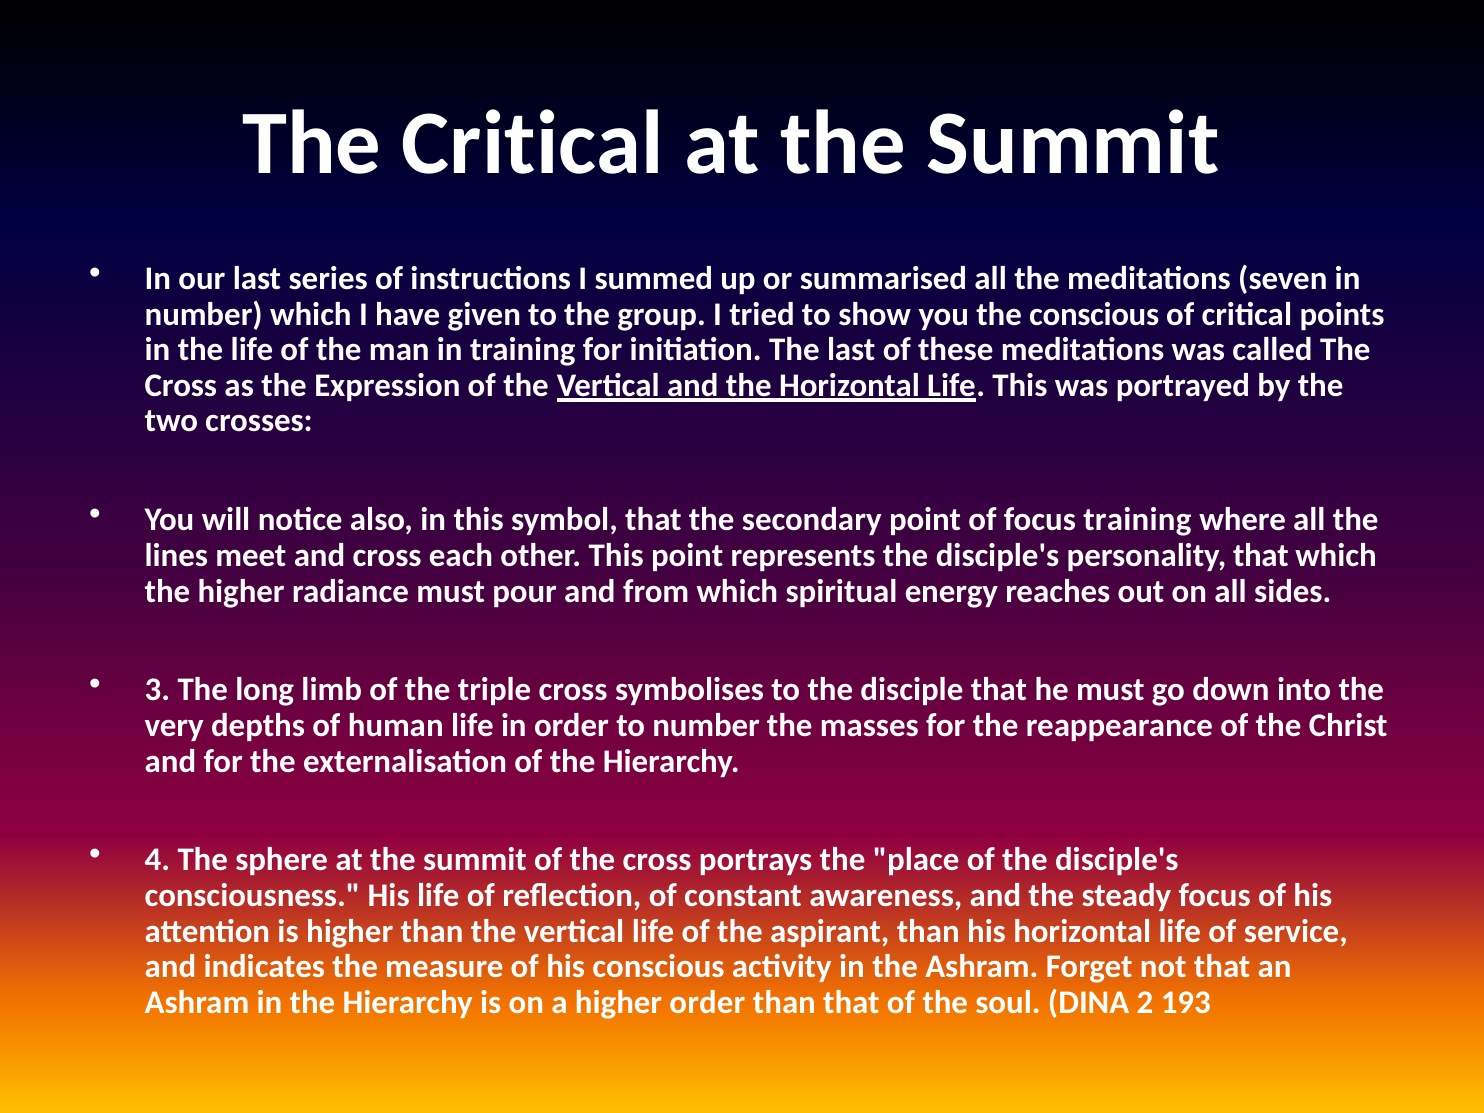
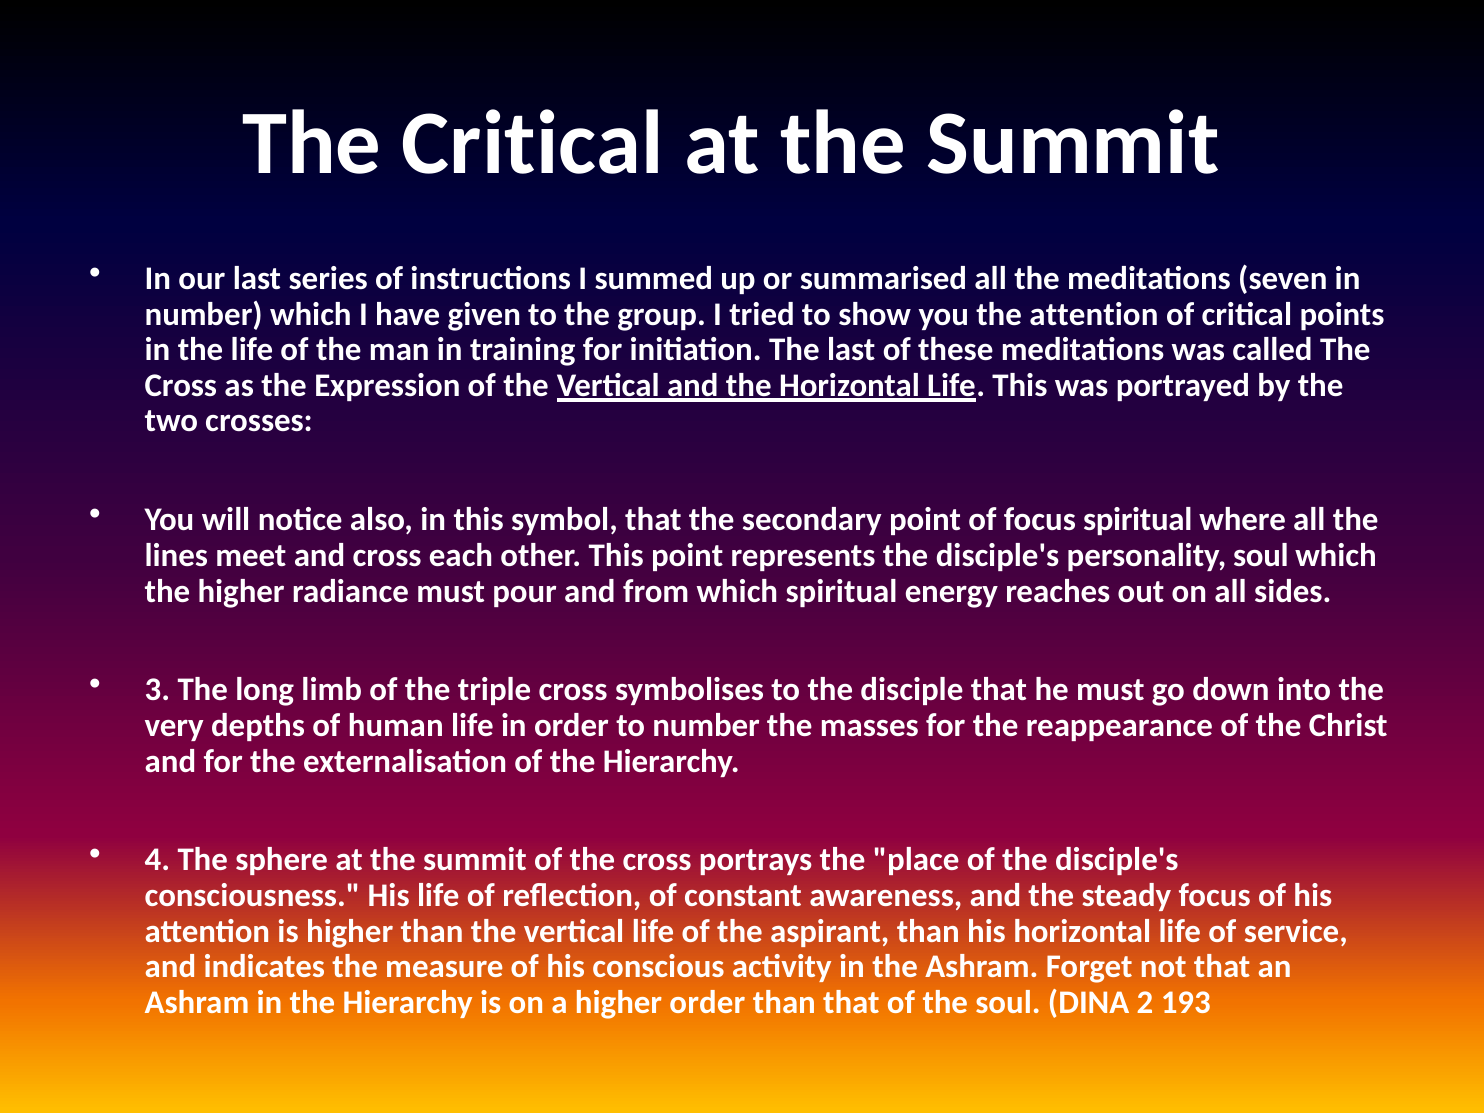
the conscious: conscious -> attention
focus training: training -> spiritual
personality that: that -> soul
